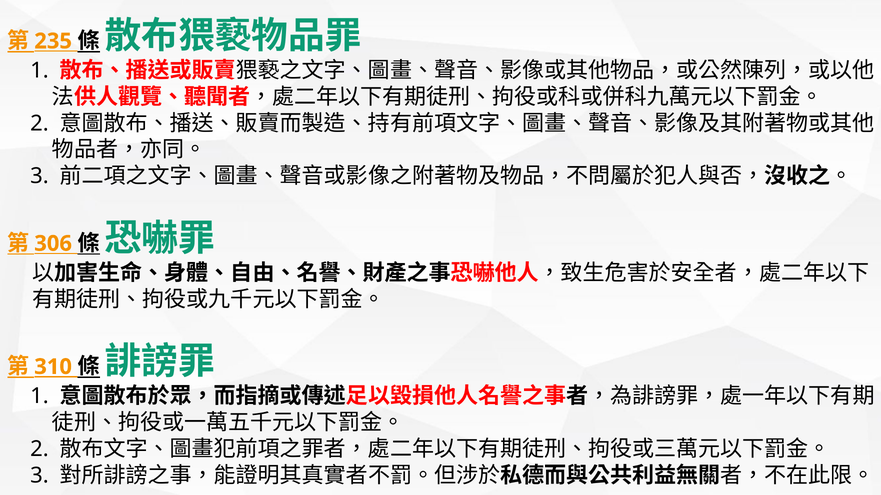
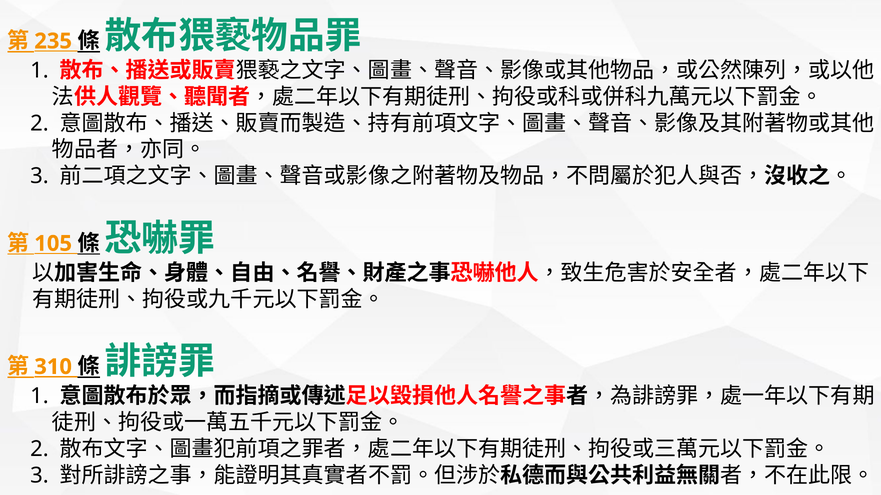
306: 306 -> 105
